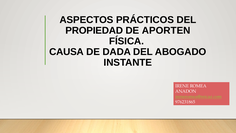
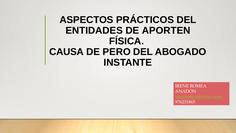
PROPIEDAD: PROPIEDAD -> ENTIDADES
DADA: DADA -> PERO
